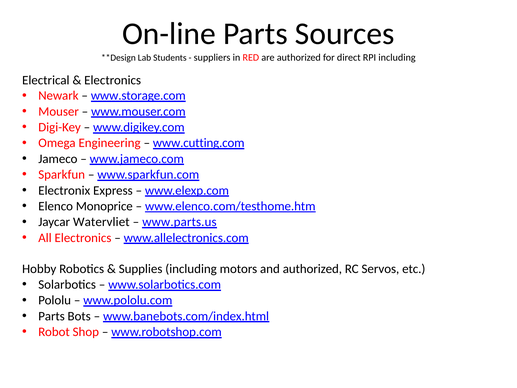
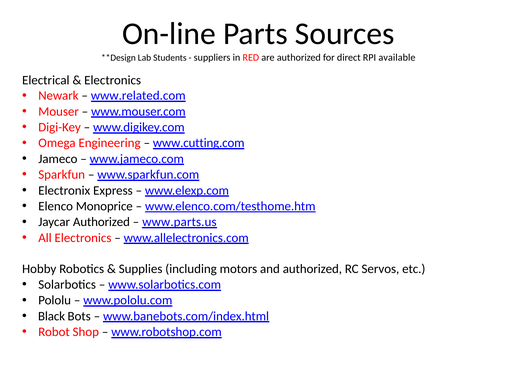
RPI including: including -> available
www.storage.com: www.storage.com -> www.related.com
Jaycar Watervliet: Watervliet -> Authorized
Parts at (52, 316): Parts -> Black
